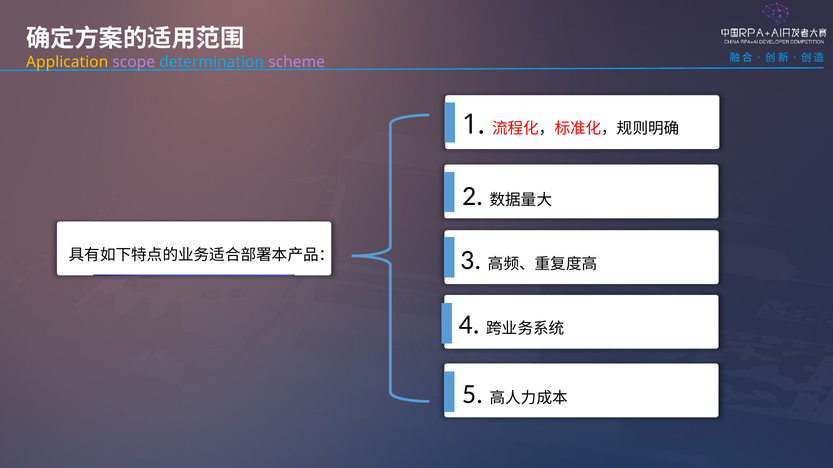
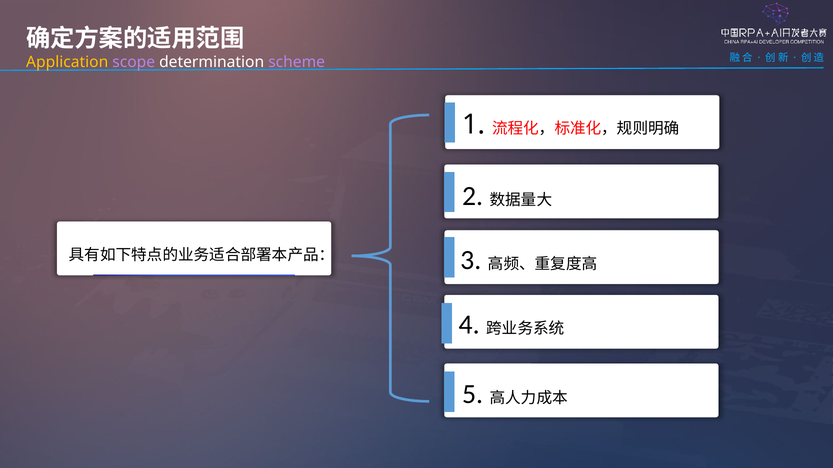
determination colour: light blue -> white
